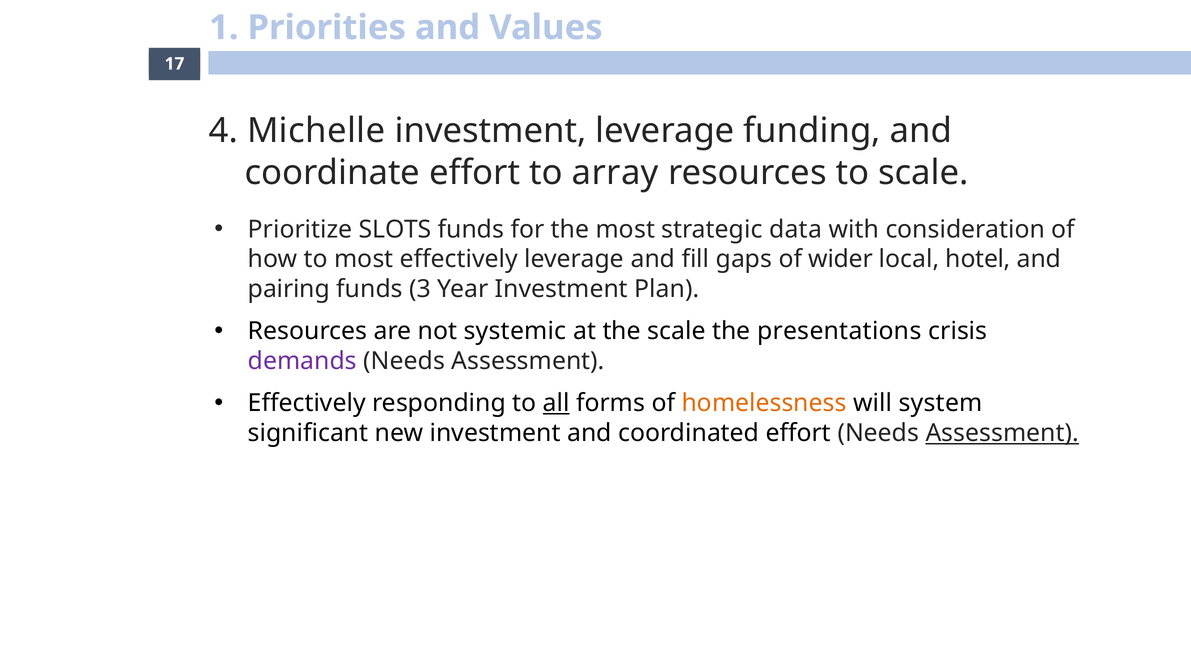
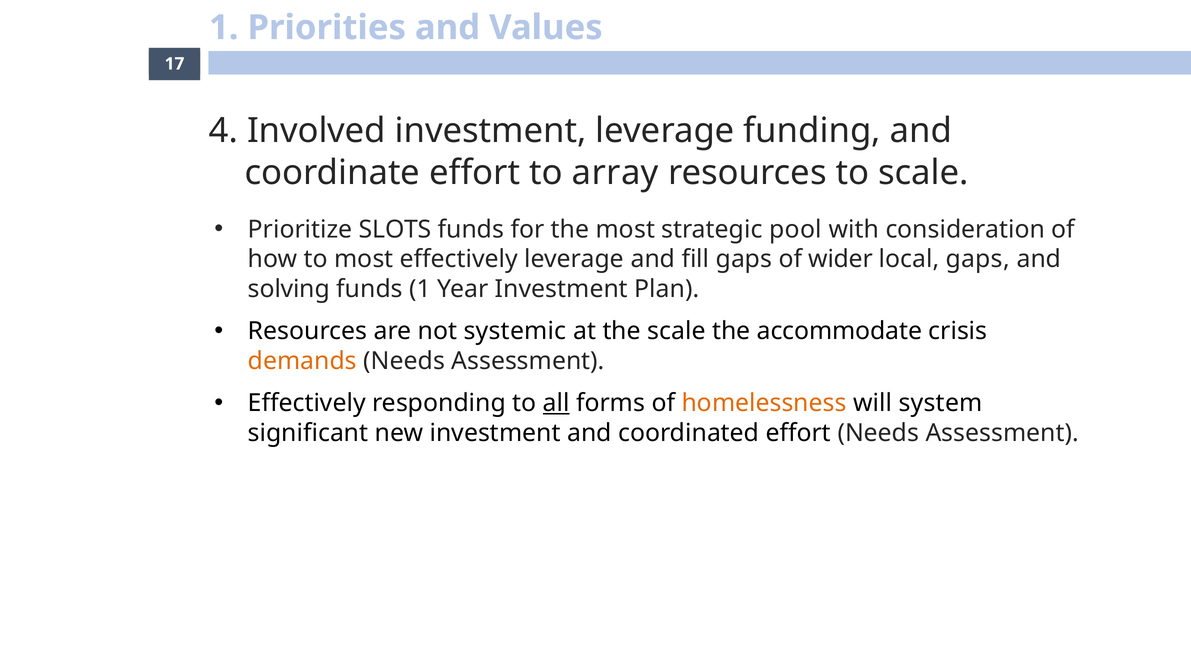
Michelle: Michelle -> Involved
data: data -> pool
local hotel: hotel -> gaps
pairing: pairing -> solving
funds 3: 3 -> 1
presentations: presentations -> accommodate
demands colour: purple -> orange
Assessment at (1002, 433) underline: present -> none
